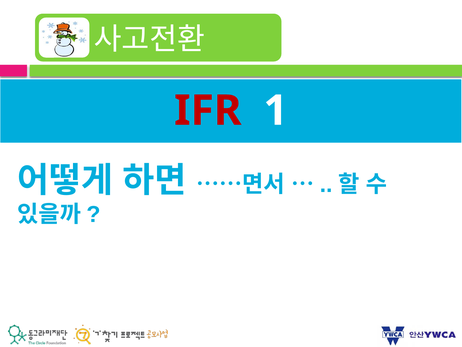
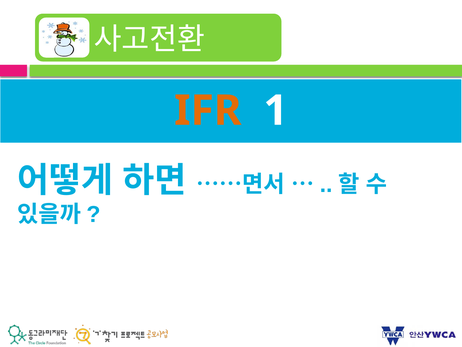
IFR colour: red -> orange
